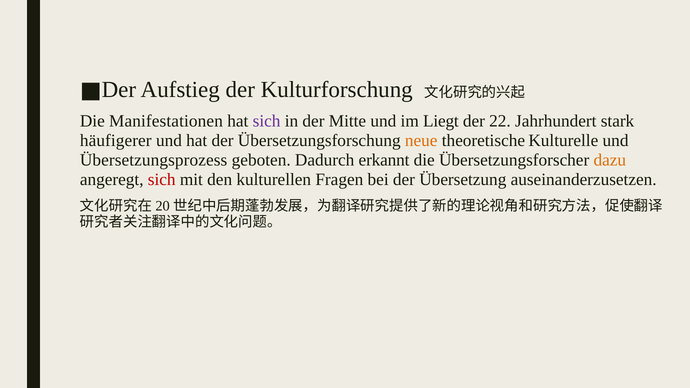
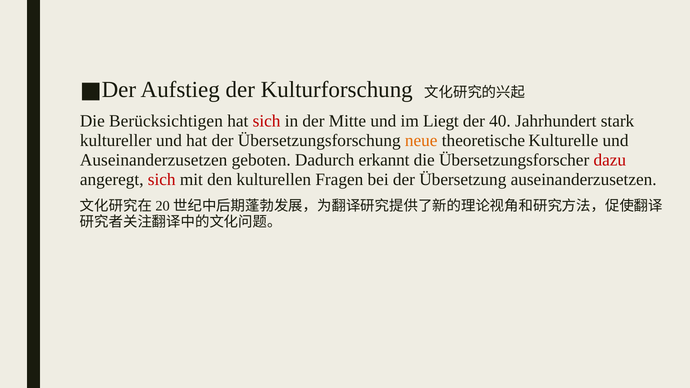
Manifestationen: Manifestationen -> Berücksichtigen
sich at (267, 121) colour: purple -> red
22: 22 -> 40
häufigerer: häufigerer -> kultureller
Übersetzungsprozess at (154, 160): Übersetzungsprozess -> Auseinanderzusetzen
dazu colour: orange -> red
